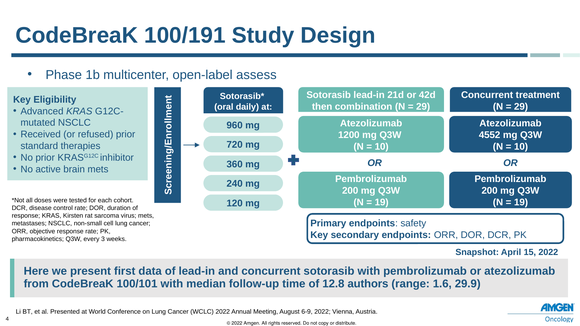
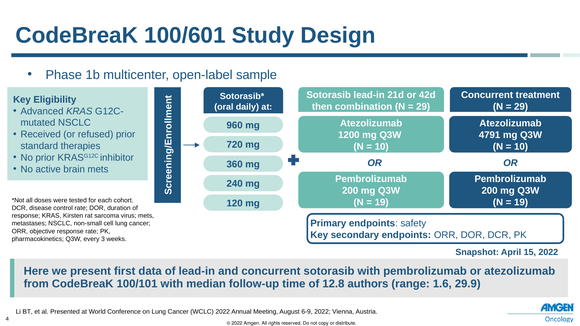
100/191: 100/191 -> 100/601
assess: assess -> sample
4552: 4552 -> 4791
